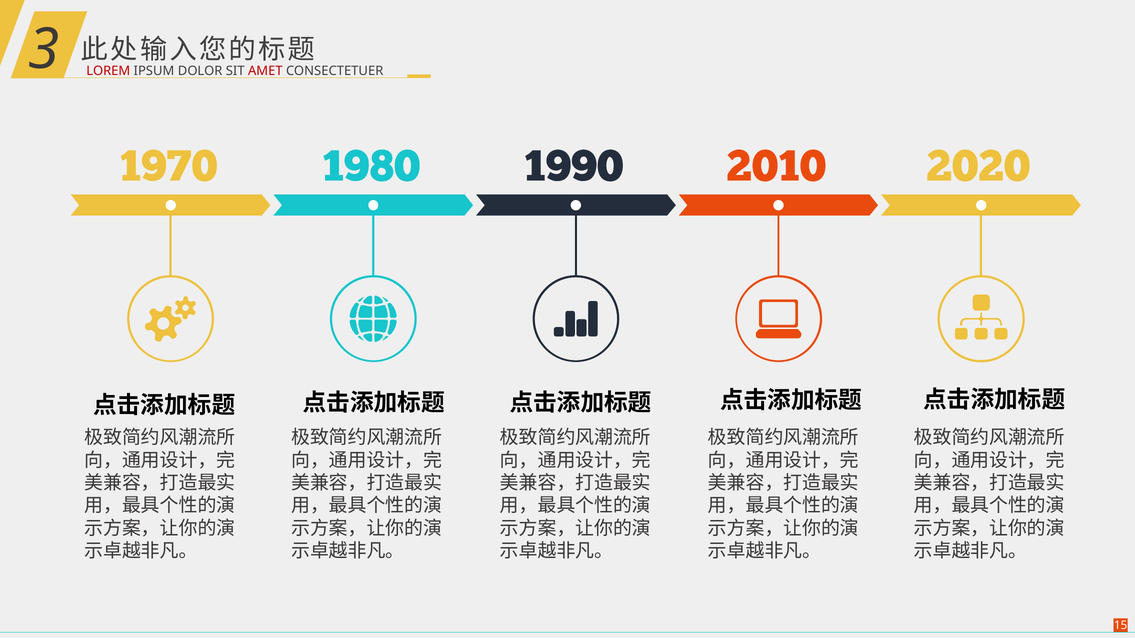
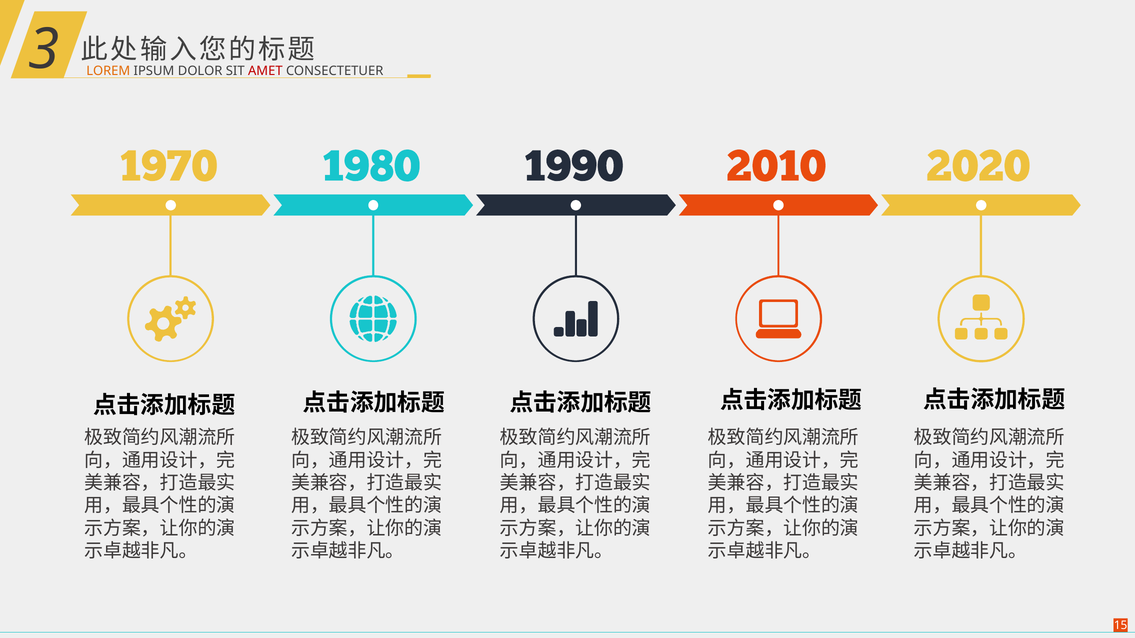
LOREM colour: red -> orange
